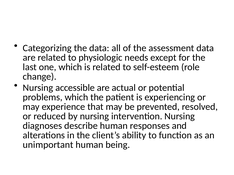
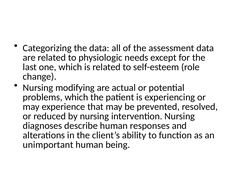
accessible: accessible -> modifying
